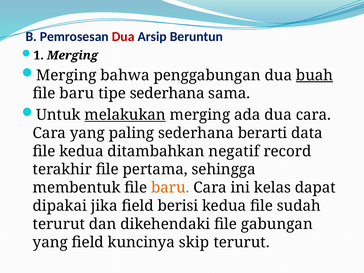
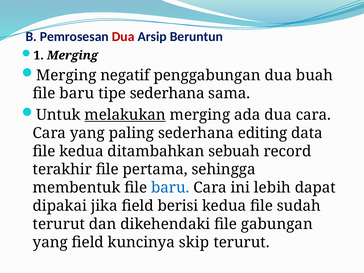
bahwa: bahwa -> negatif
buah underline: present -> none
berarti: berarti -> editing
negatif: negatif -> sebuah
baru at (170, 188) colour: orange -> blue
kelas: kelas -> lebih
